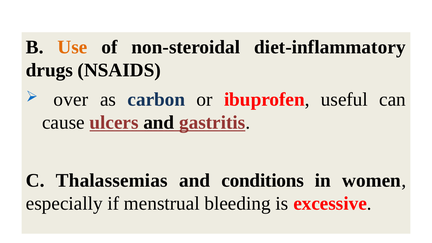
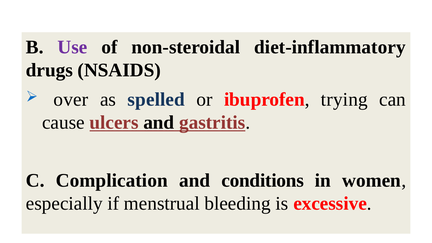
Use colour: orange -> purple
carbon: carbon -> spelled
useful: useful -> trying
Thalassemias: Thalassemias -> Complication
